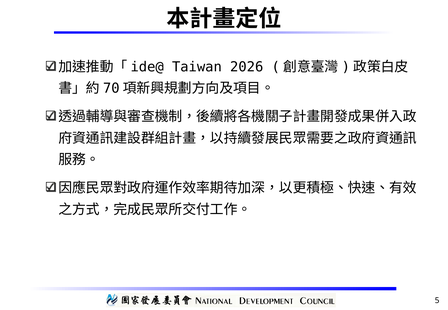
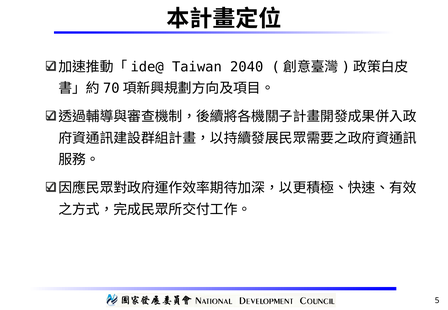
2026: 2026 -> 2040
